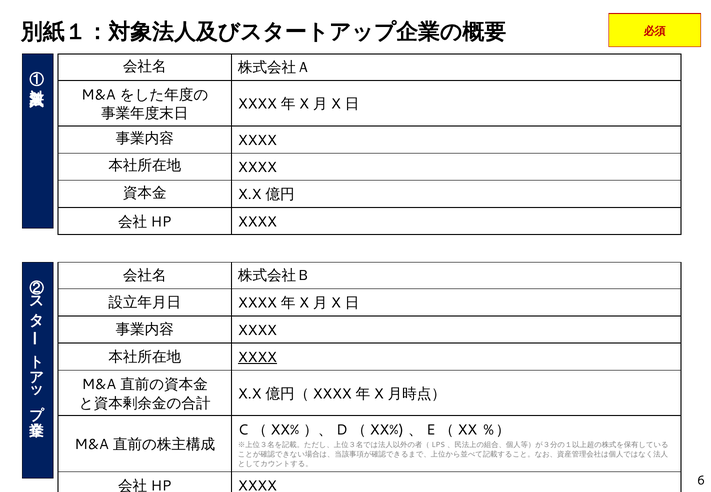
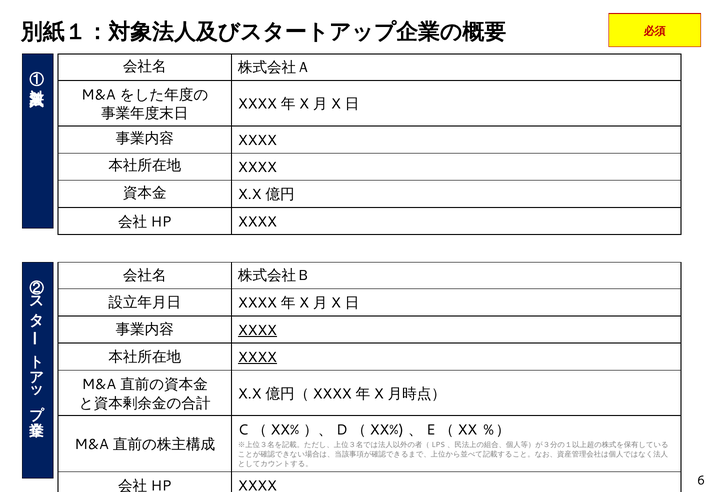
XXXX at (257, 330) underline: none -> present
